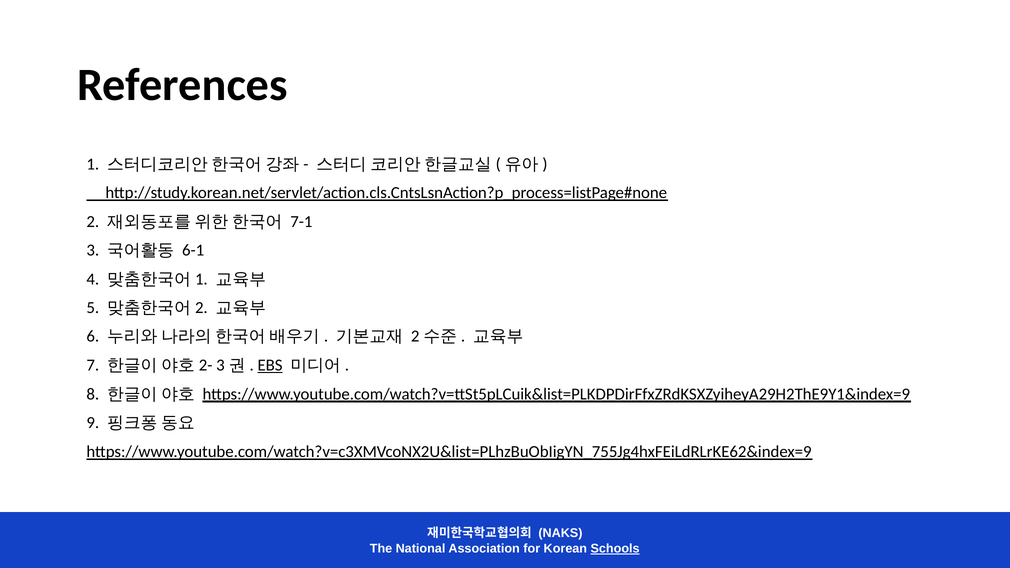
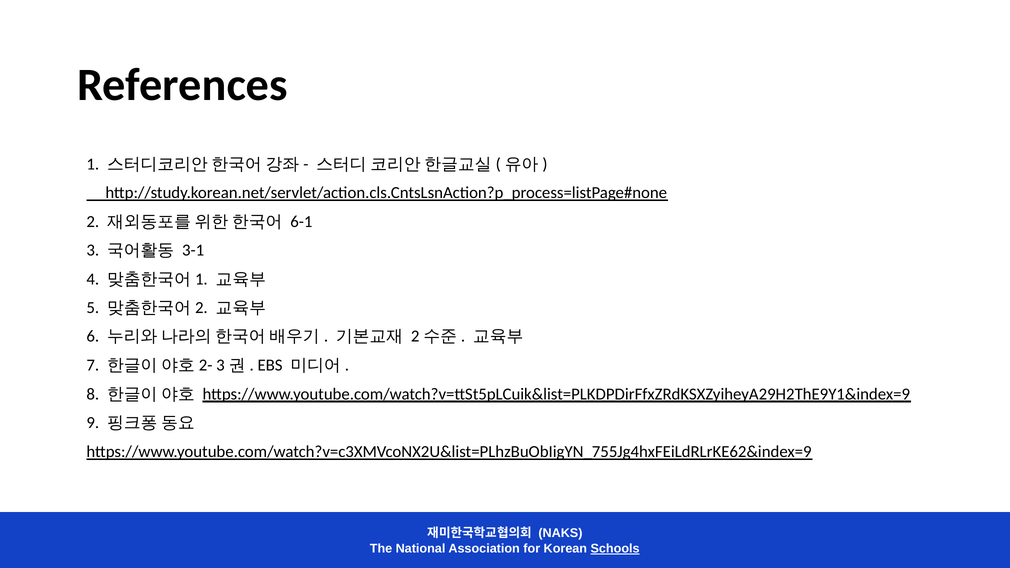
7-1: 7-1 -> 6-1
6-1: 6-1 -> 3-1
EBS underline: present -> none
